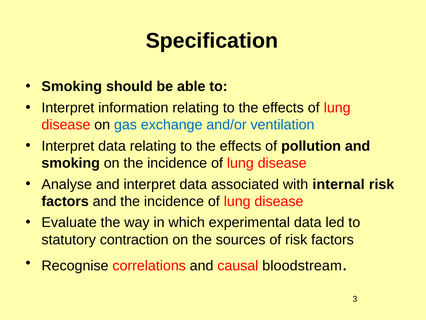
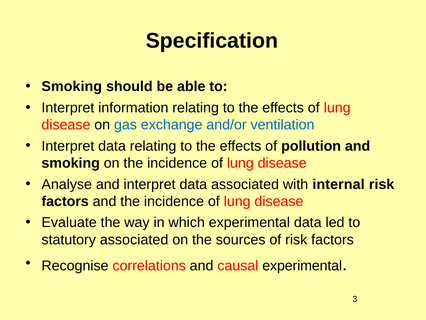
statutory contraction: contraction -> associated
causal bloodstream: bloodstream -> experimental
